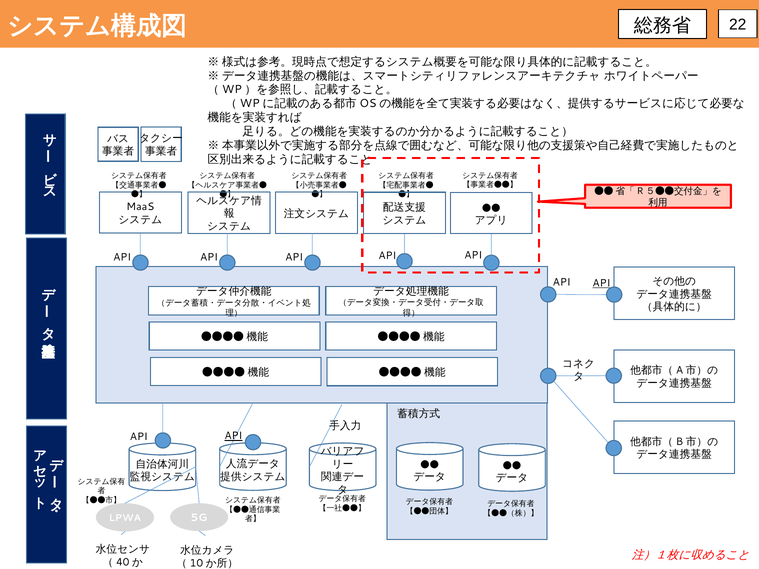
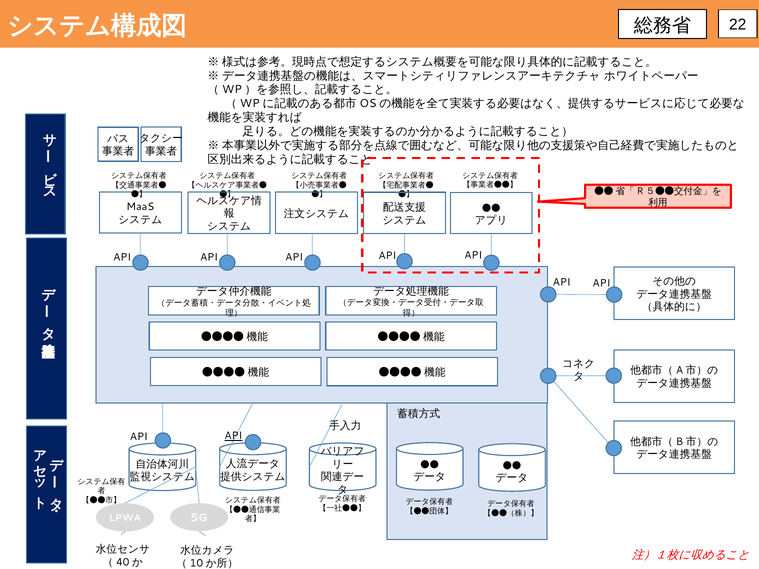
API at (601, 283) underline: present -> none
